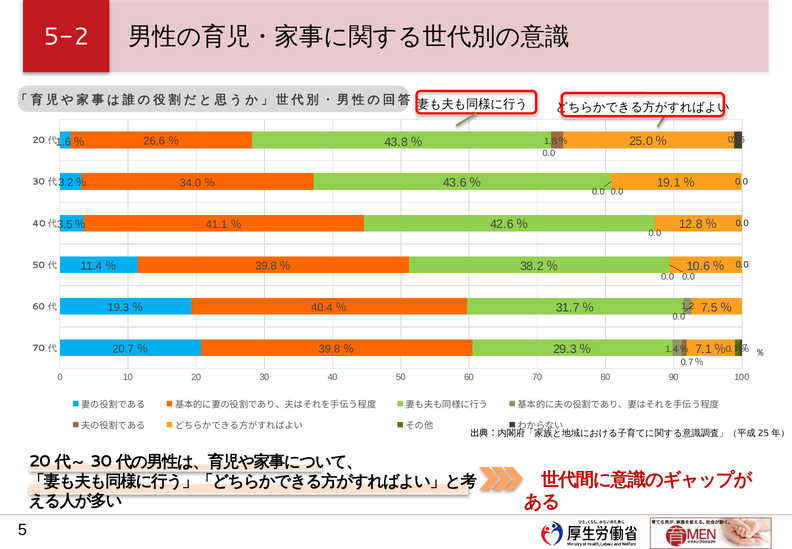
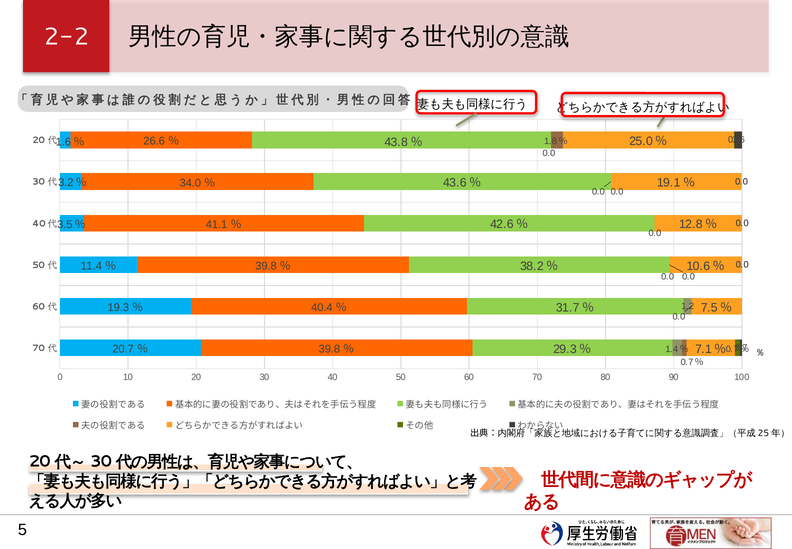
5-2: 5-2 -> 2-2
